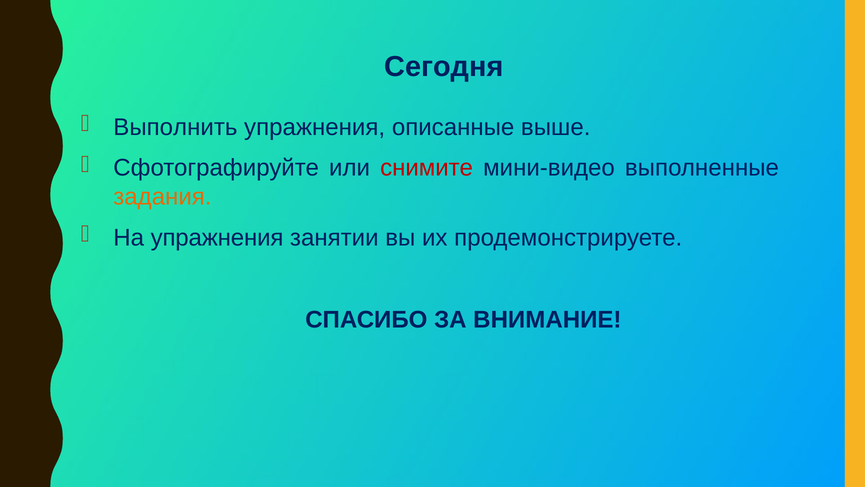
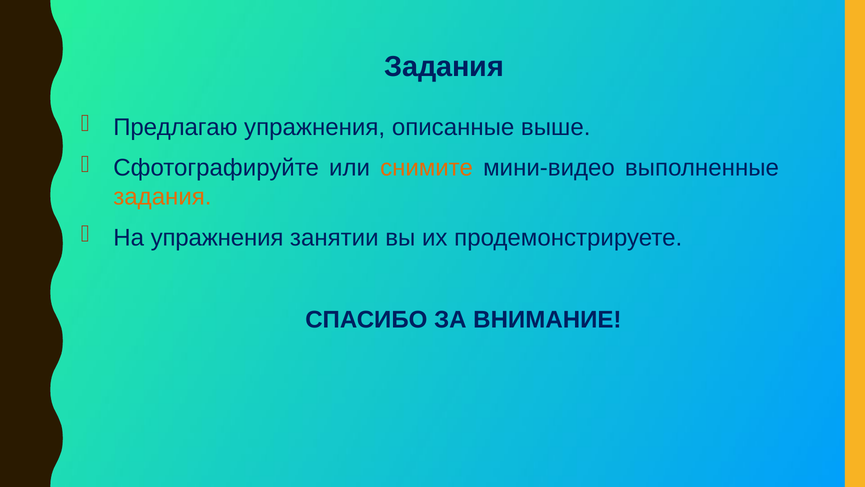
Сегодня at (444, 67): Сегодня -> Задания
Выполнить: Выполнить -> Предлагаю
снимите colour: red -> orange
